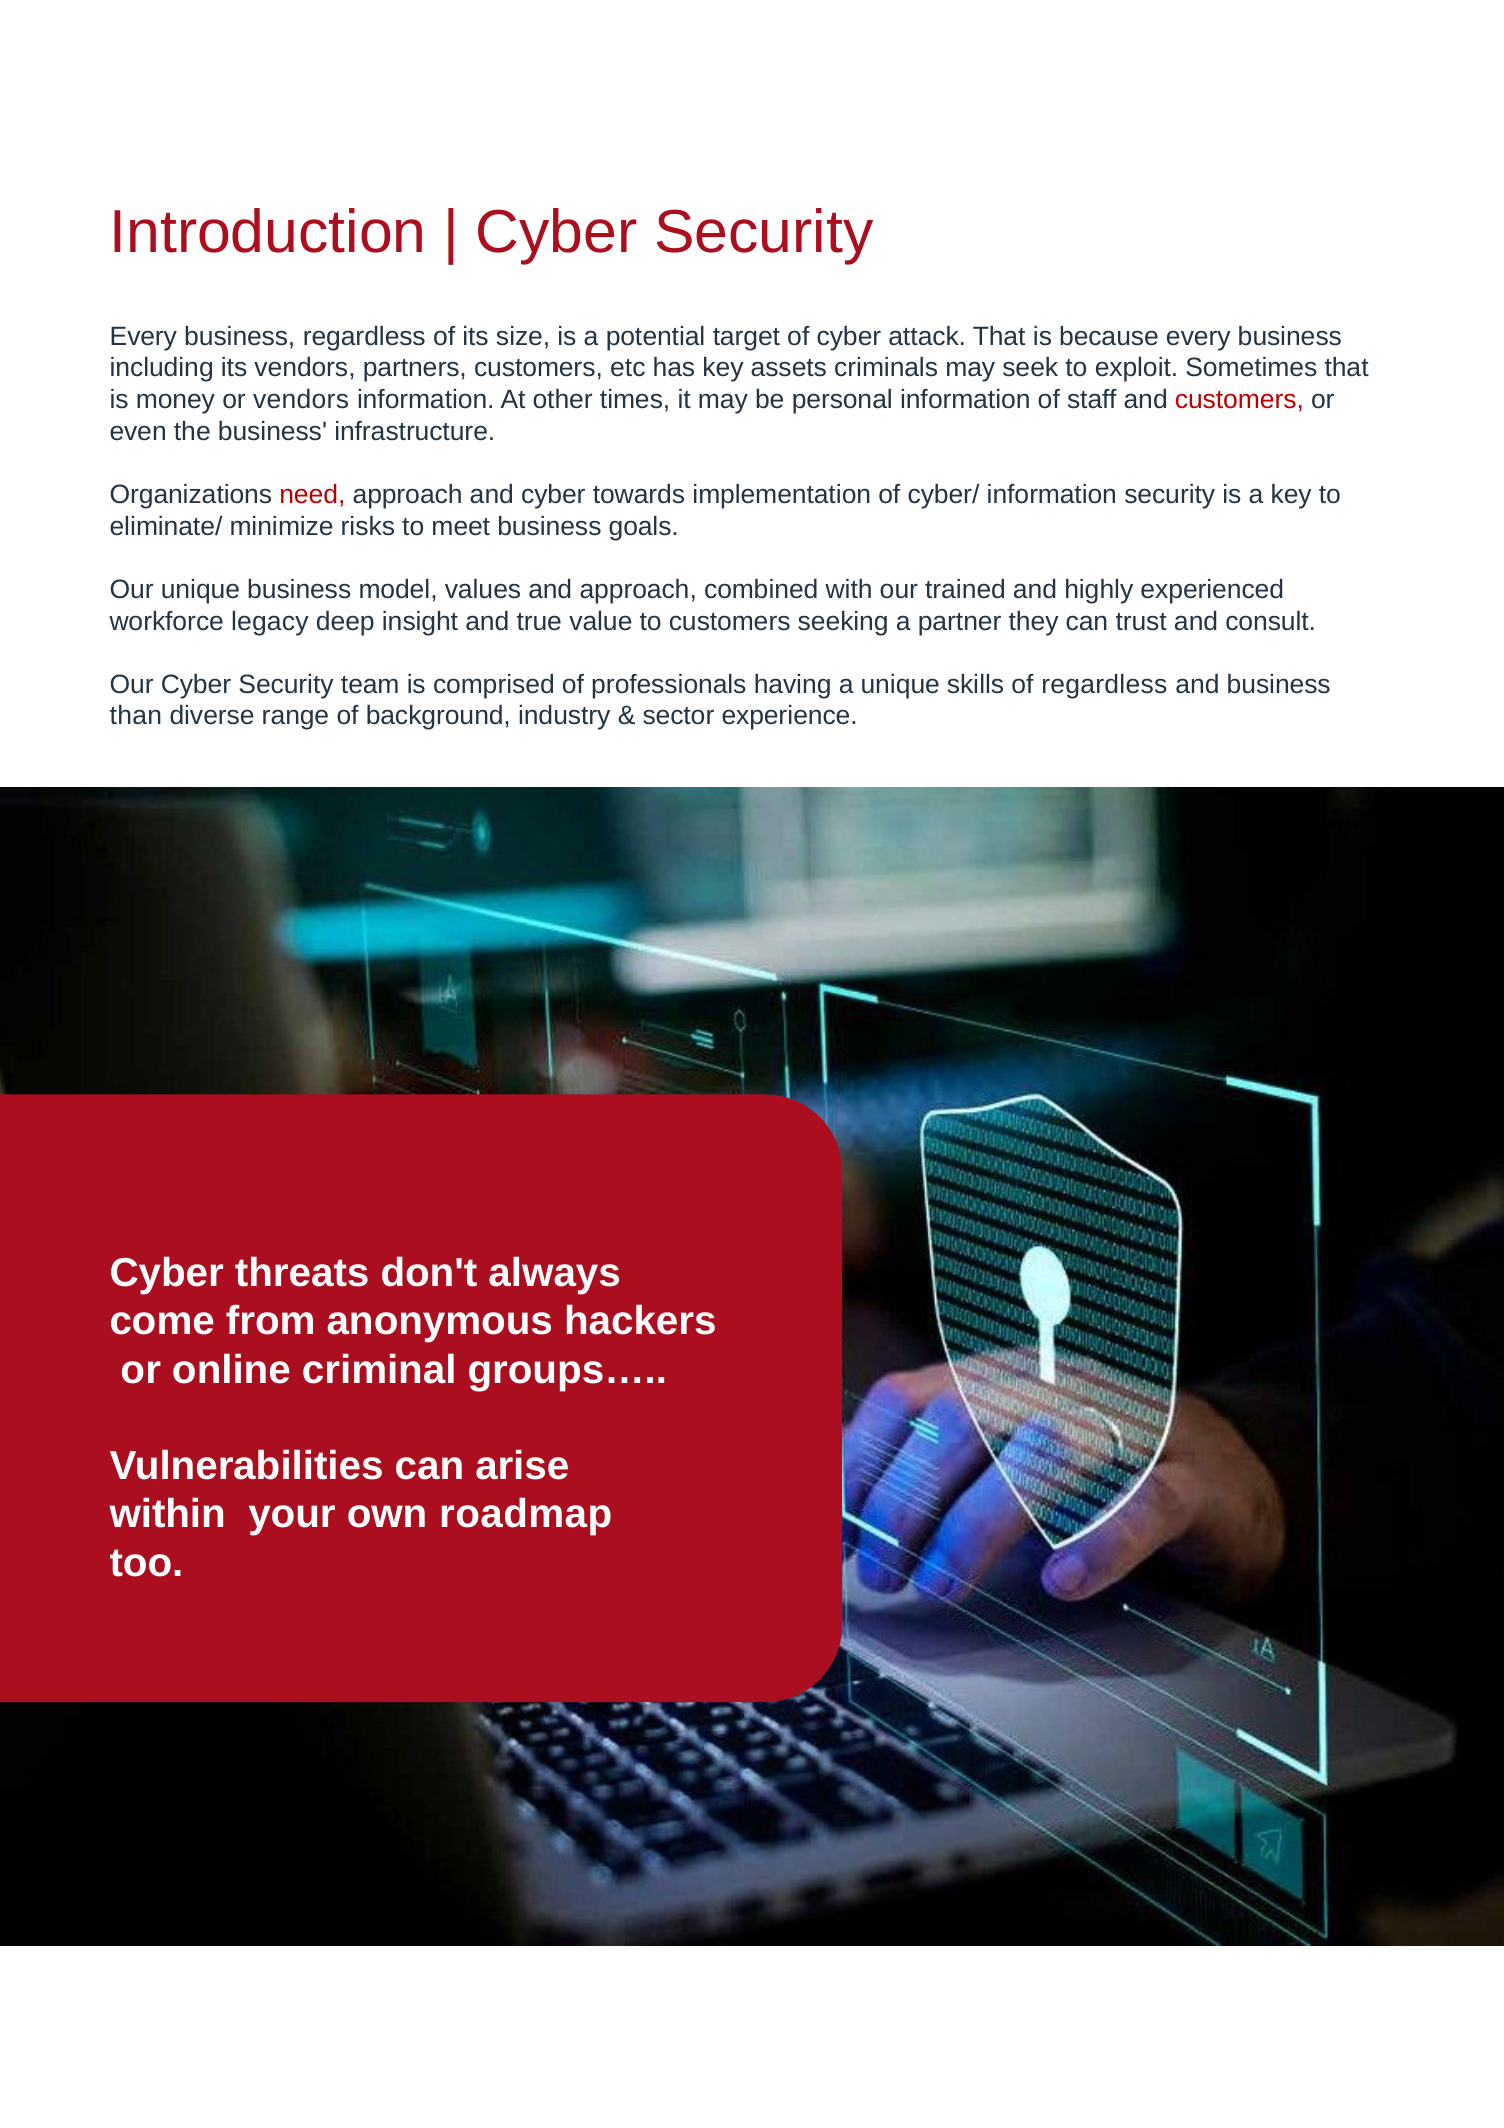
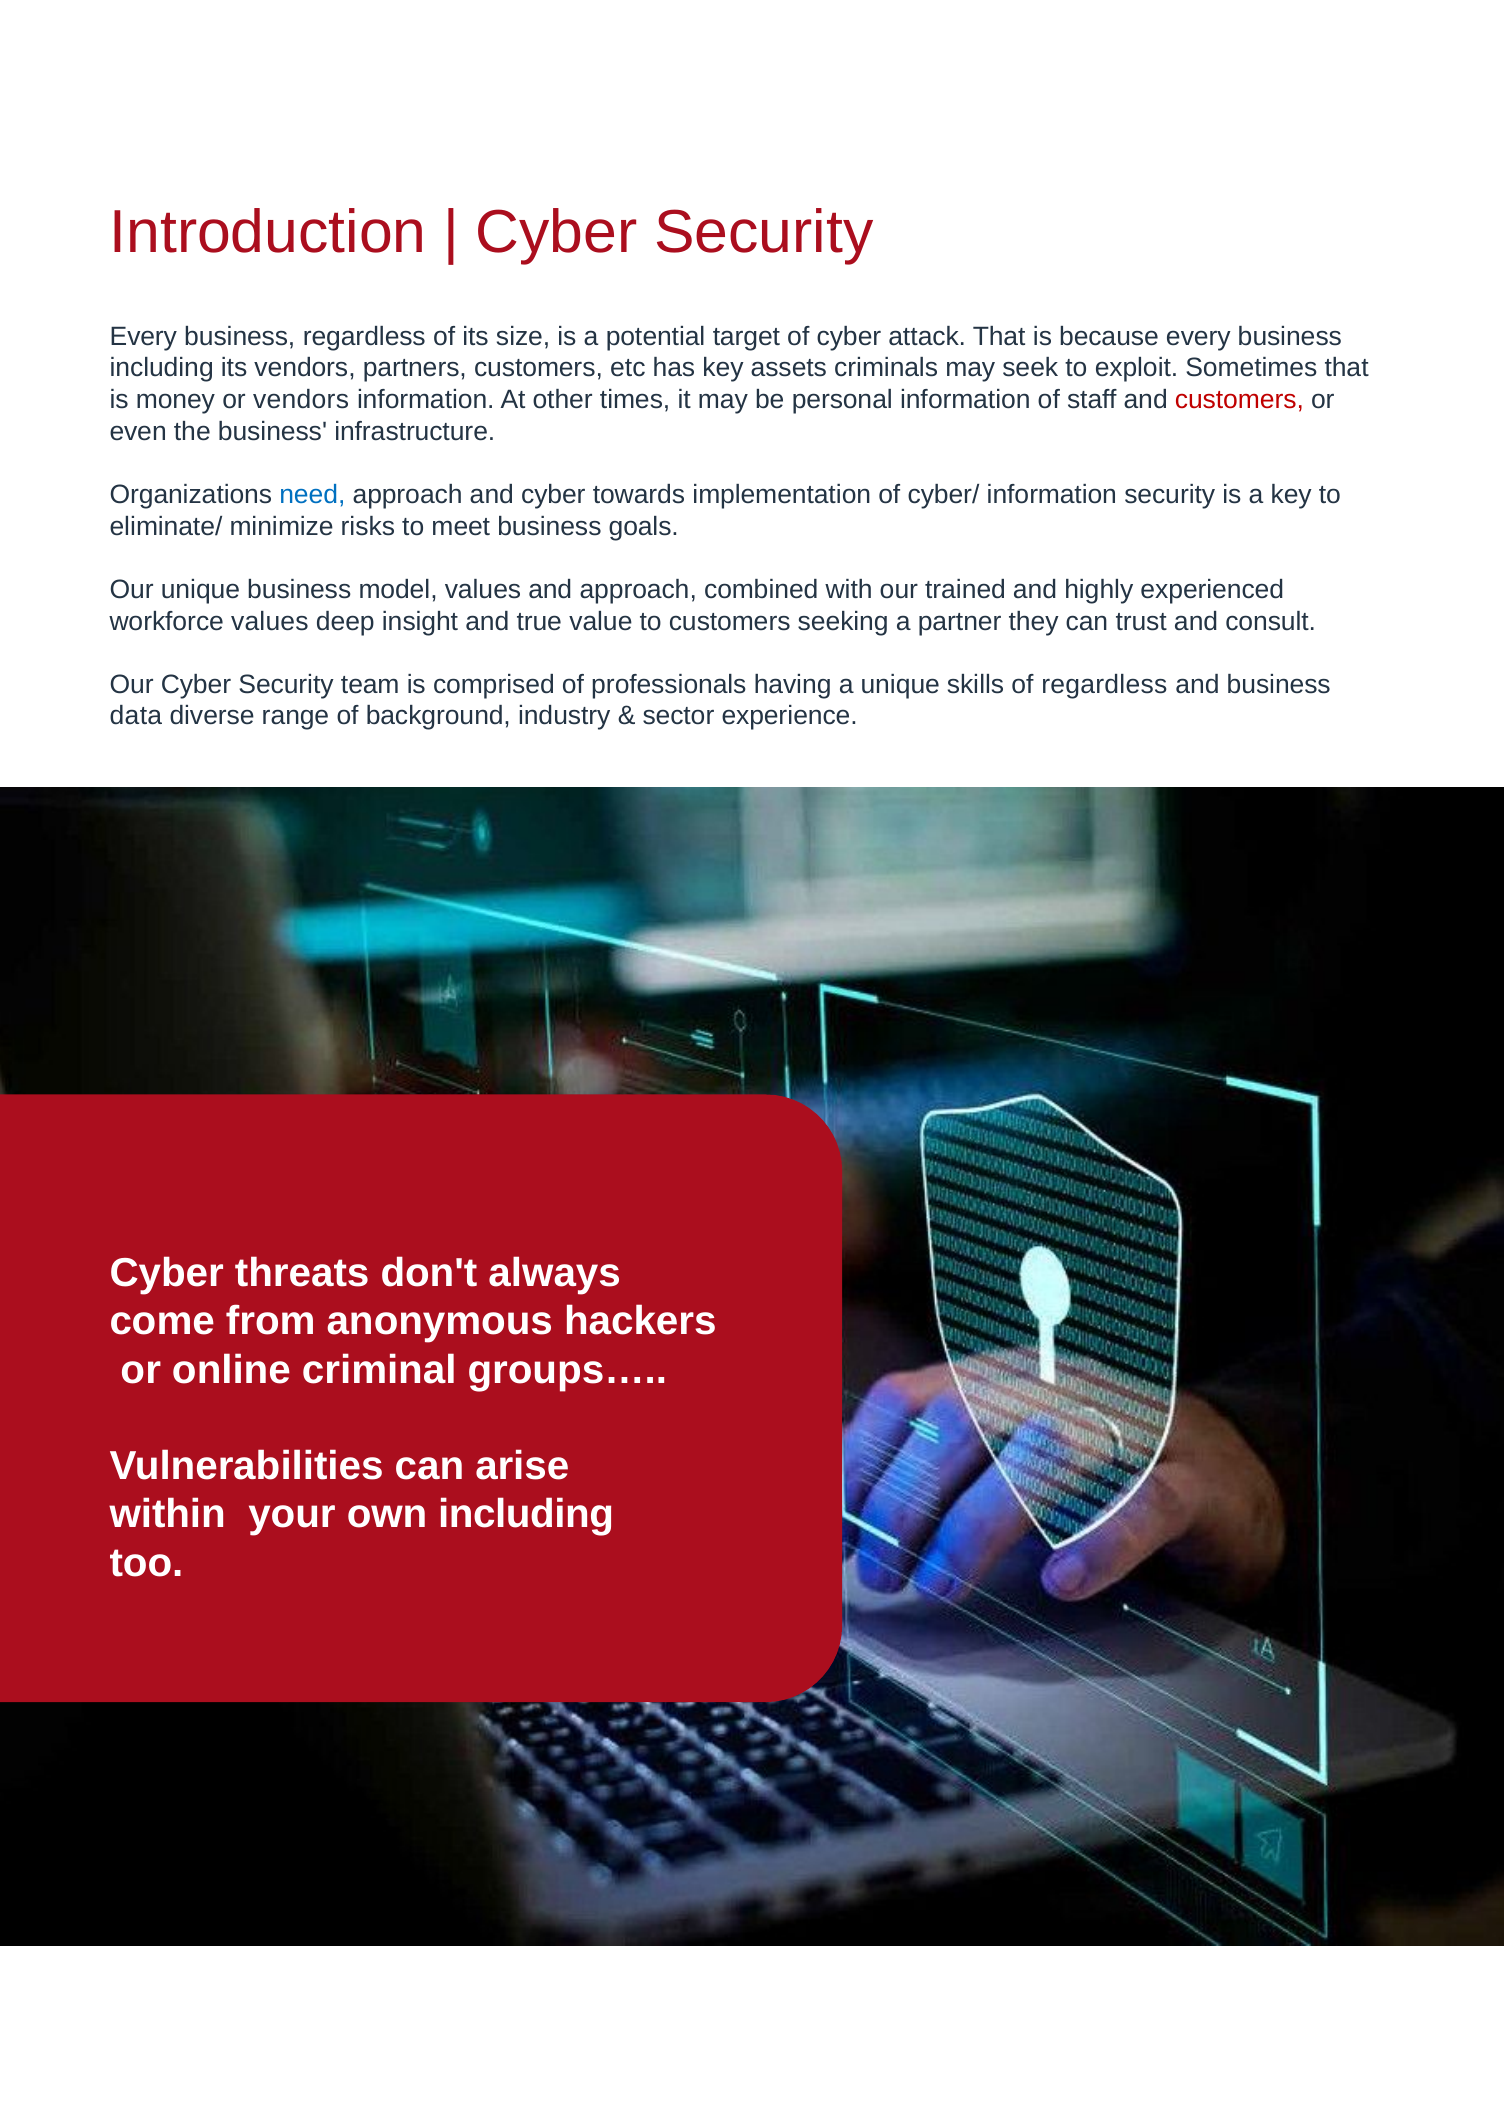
need colour: red -> blue
workforce legacy: legacy -> values
than: than -> data
own roadmap: roadmap -> including
